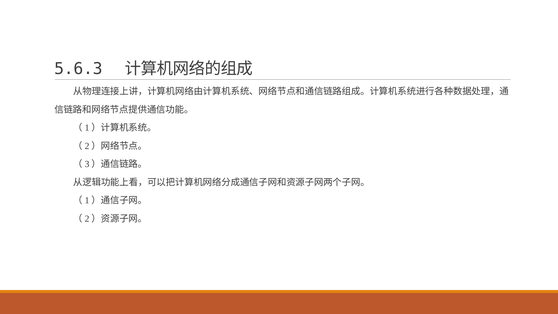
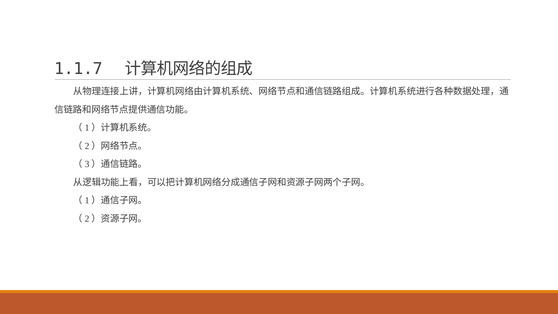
5.6.3: 5.6.3 -> 1.1.7
